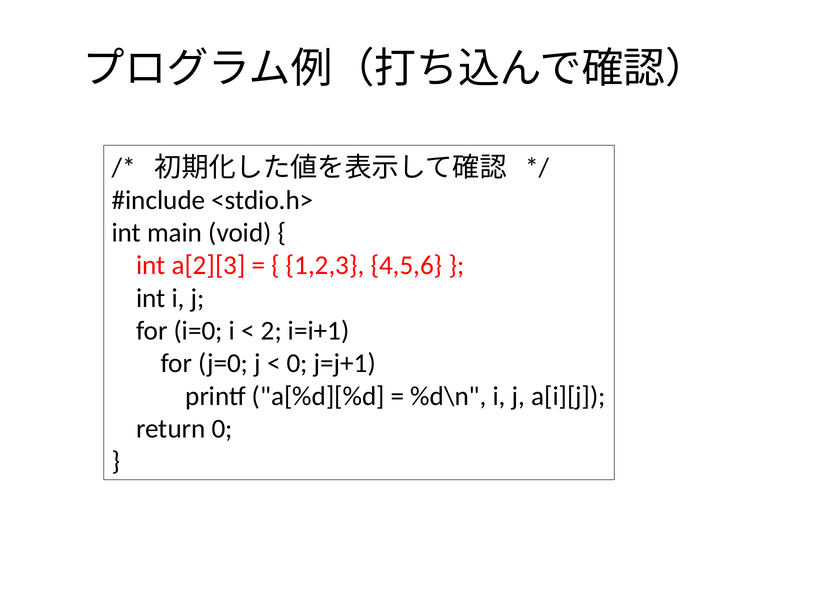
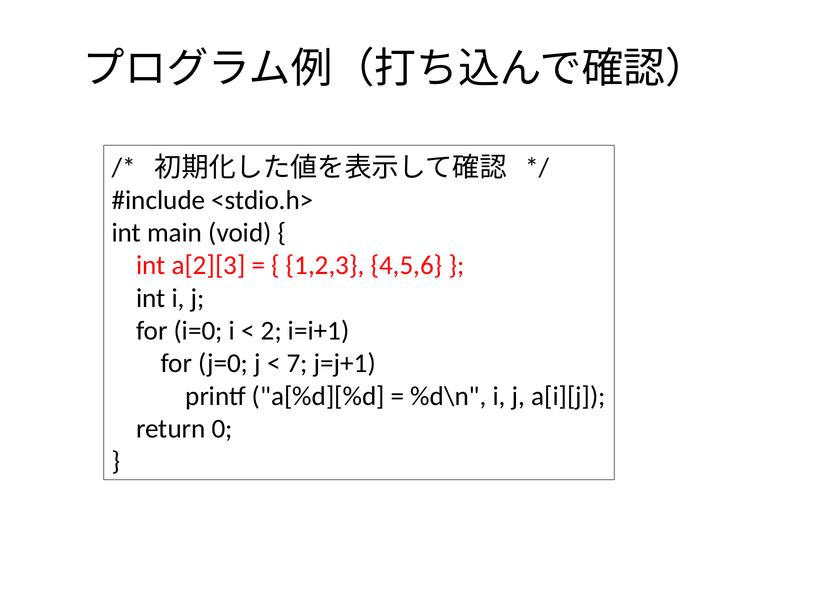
0 at (297, 363): 0 -> 7
